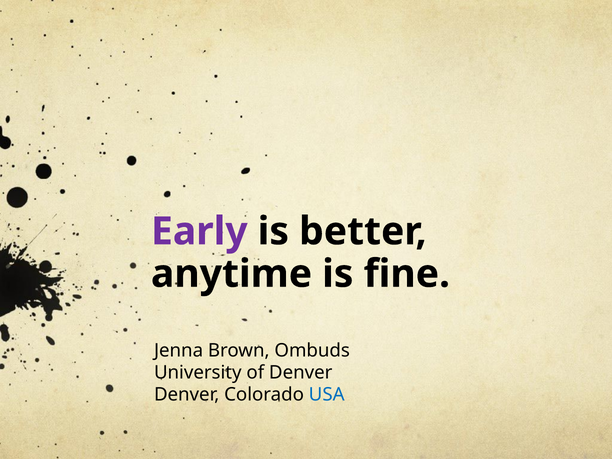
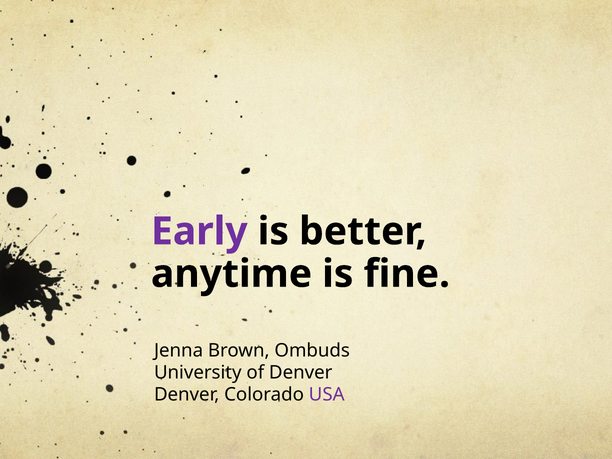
USA colour: blue -> purple
